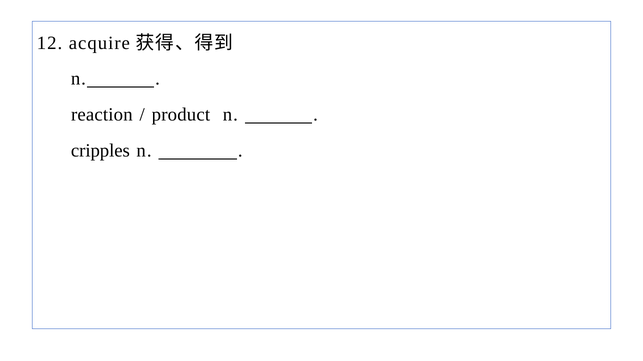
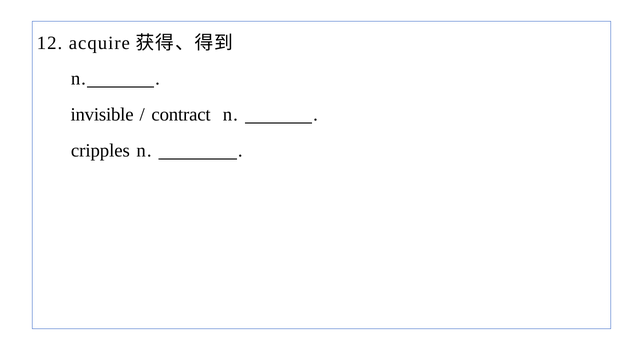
reaction: reaction -> invisible
product: product -> contract
